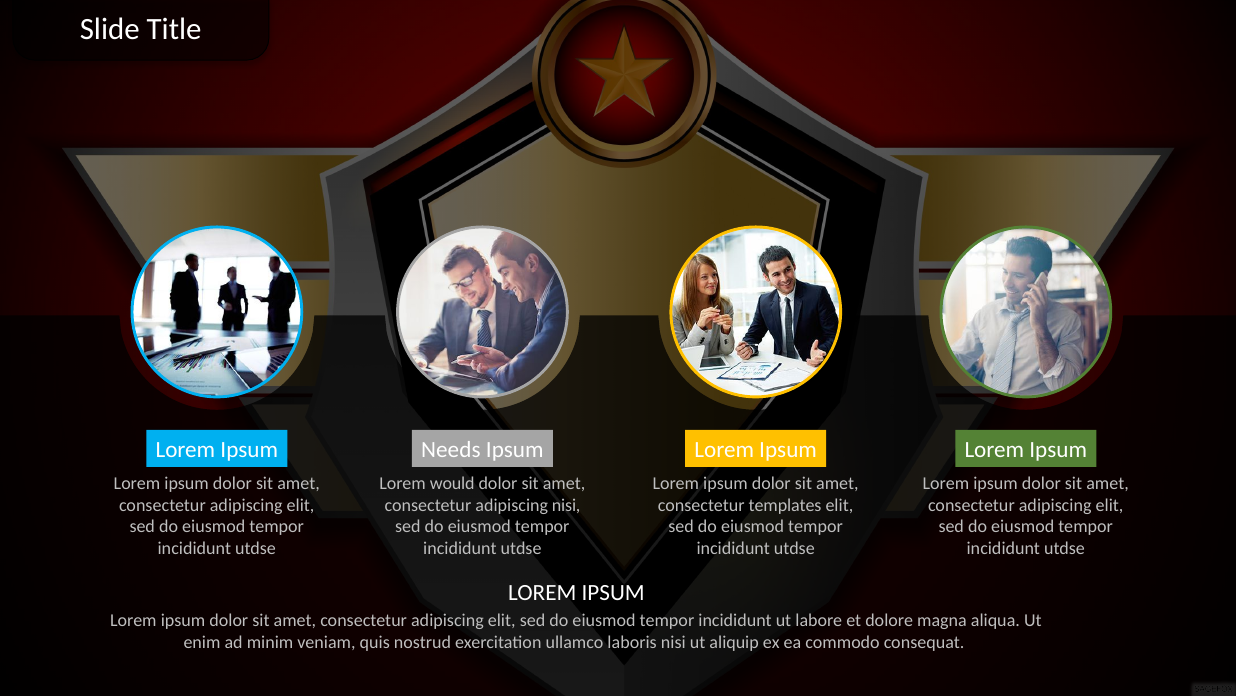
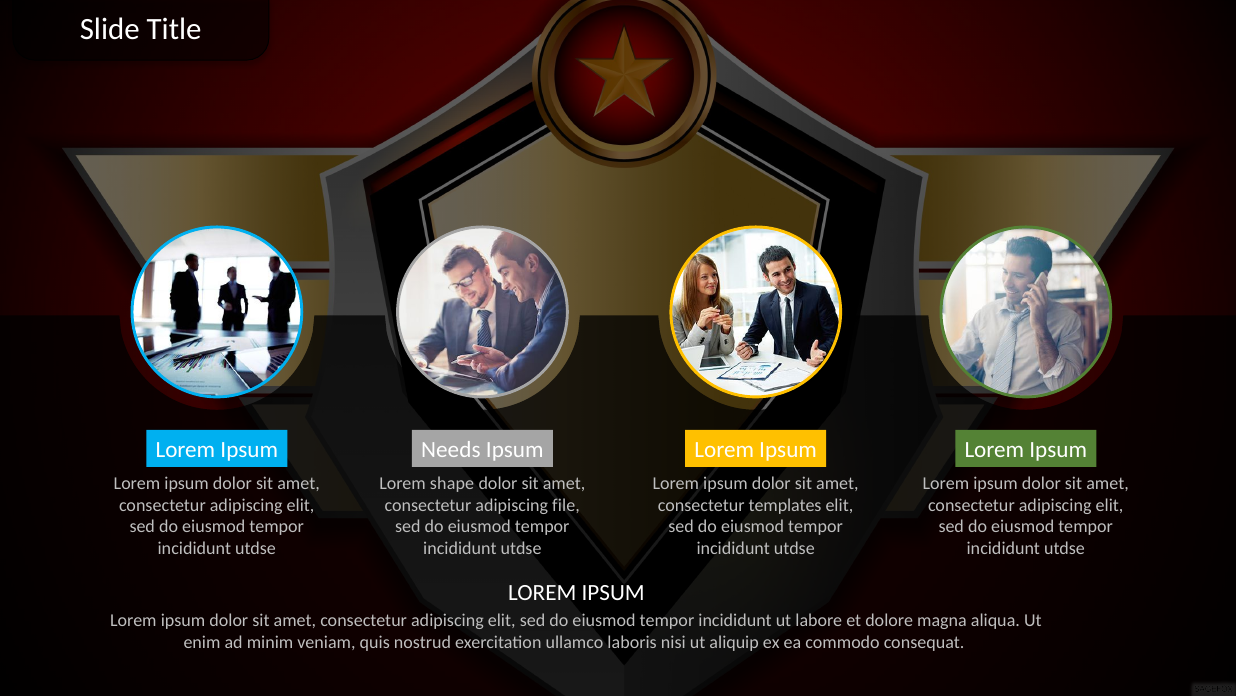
would: would -> shape
adipiscing nisi: nisi -> file
